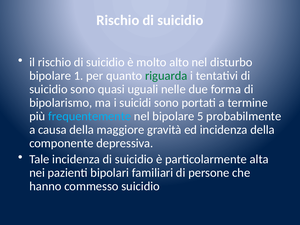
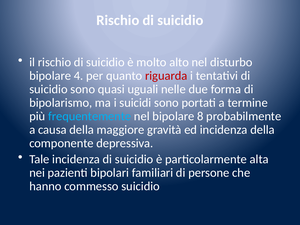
1: 1 -> 4
riguarda colour: green -> red
5: 5 -> 8
